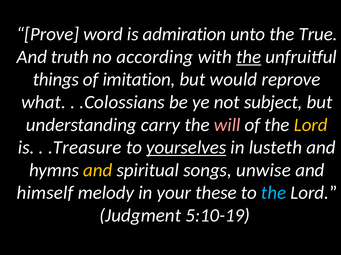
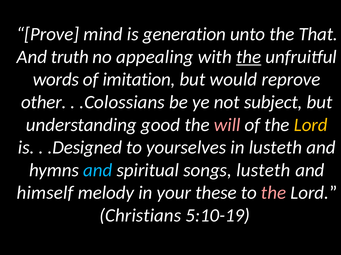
word: word -> mind
admiration: admiration -> generation
True: True -> That
according: according -> appealing
things: things -> words
what: what -> other
carry: carry -> good
.Treasure: .Treasure -> .Designed
yourselves underline: present -> none
and at (98, 171) colour: yellow -> light blue
songs unwise: unwise -> lusteth
the at (274, 193) colour: light blue -> pink
Judgment: Judgment -> Christians
